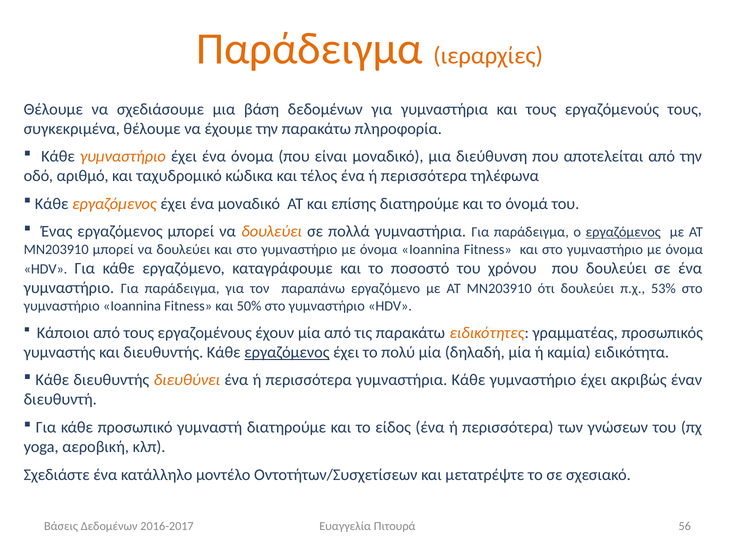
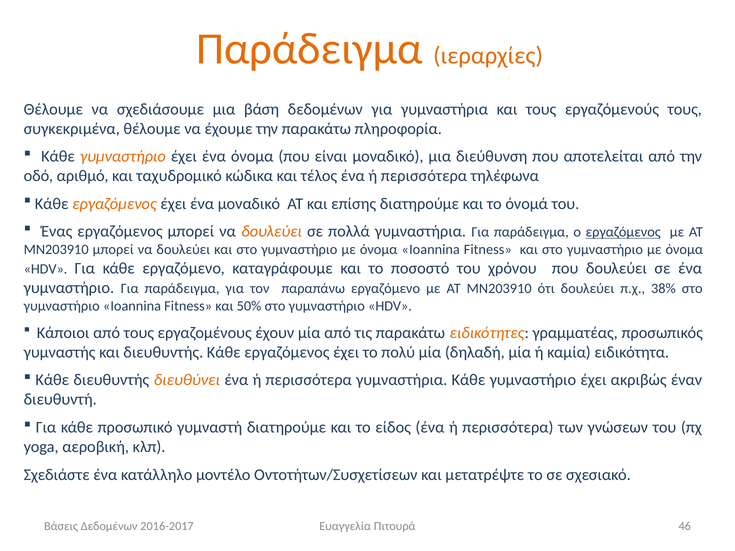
53%: 53% -> 38%
εργαζόμενος at (287, 352) underline: present -> none
56: 56 -> 46
